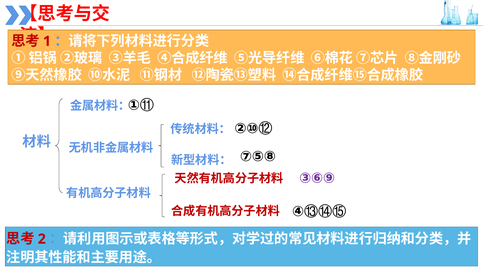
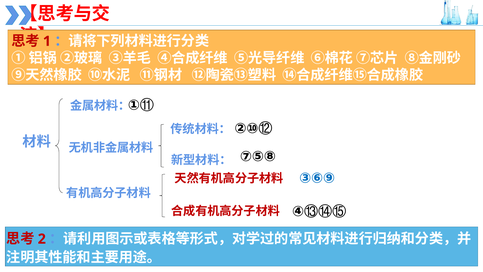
③⑥⑨ colour: purple -> blue
